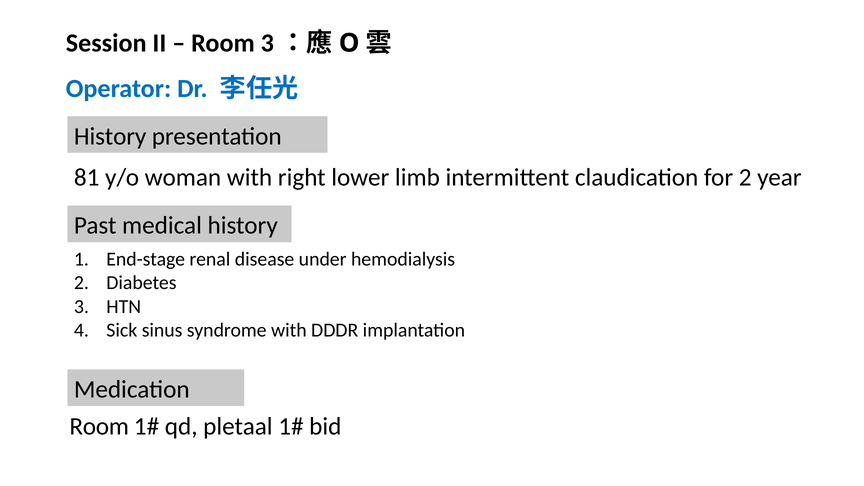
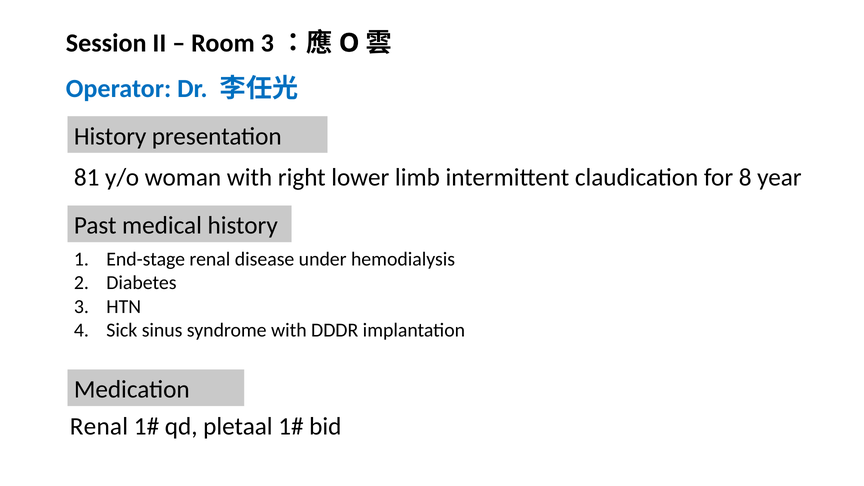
for 2: 2 -> 8
Room at (99, 427): Room -> Renal
